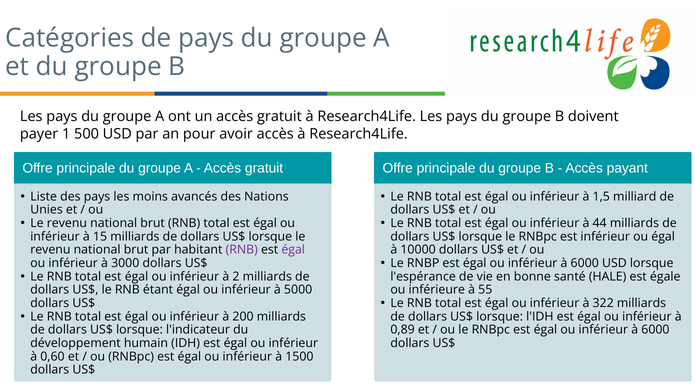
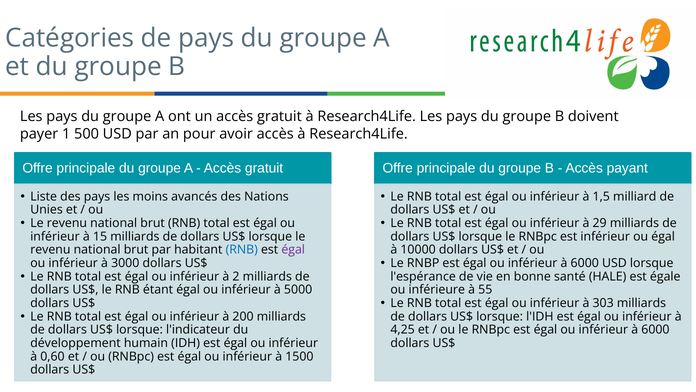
44: 44 -> 29
RNB at (242, 249) colour: purple -> blue
322: 322 -> 303
0,89: 0,89 -> 4,25
